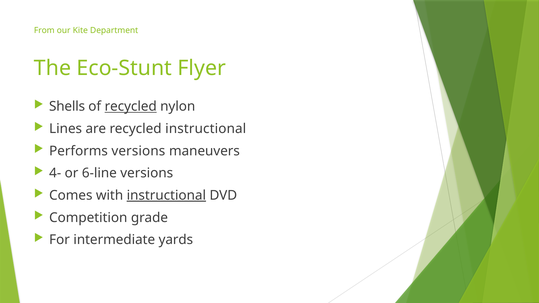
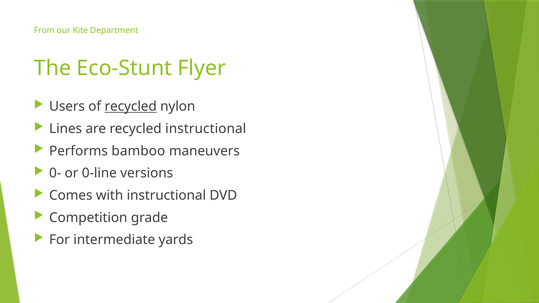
Shells: Shells -> Users
Performs versions: versions -> bamboo
4-: 4- -> 0-
6-line: 6-line -> 0-line
instructional at (166, 196) underline: present -> none
